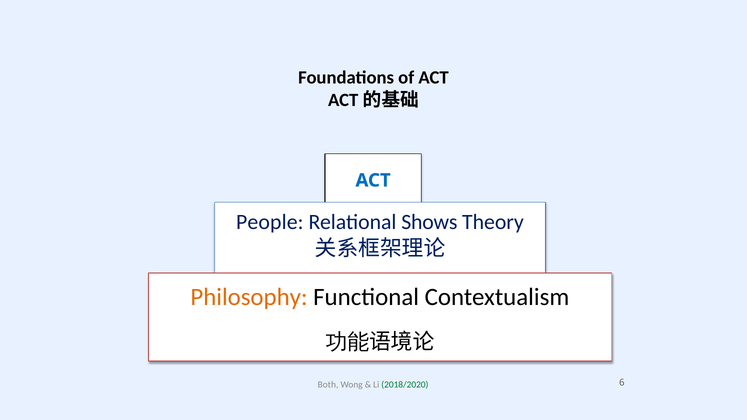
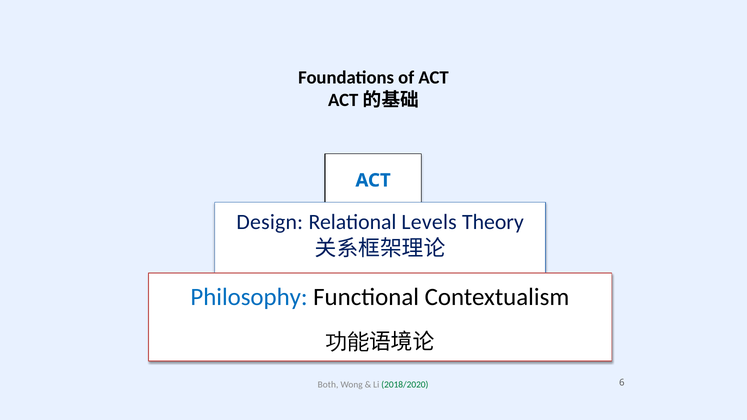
People: People -> Design
Shows: Shows -> Levels
Philosophy colour: orange -> blue
